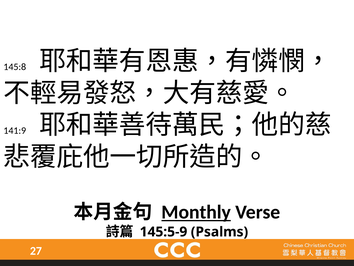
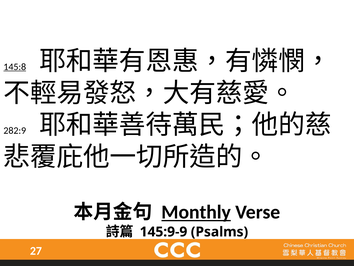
145:8 underline: none -> present
141:9: 141:9 -> 282:9
145:5-9: 145:5-9 -> 145:9-9
